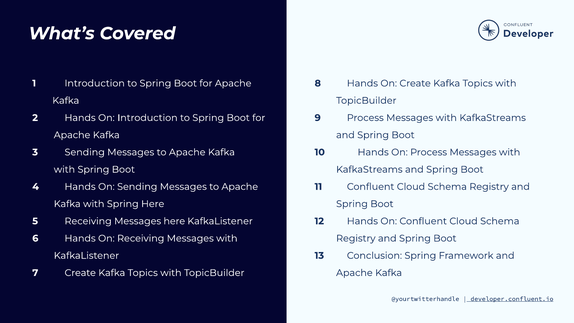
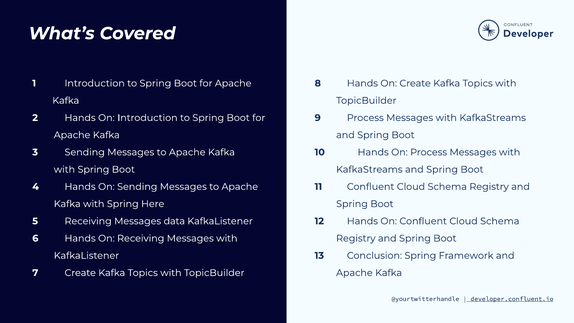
Messages here: here -> data
